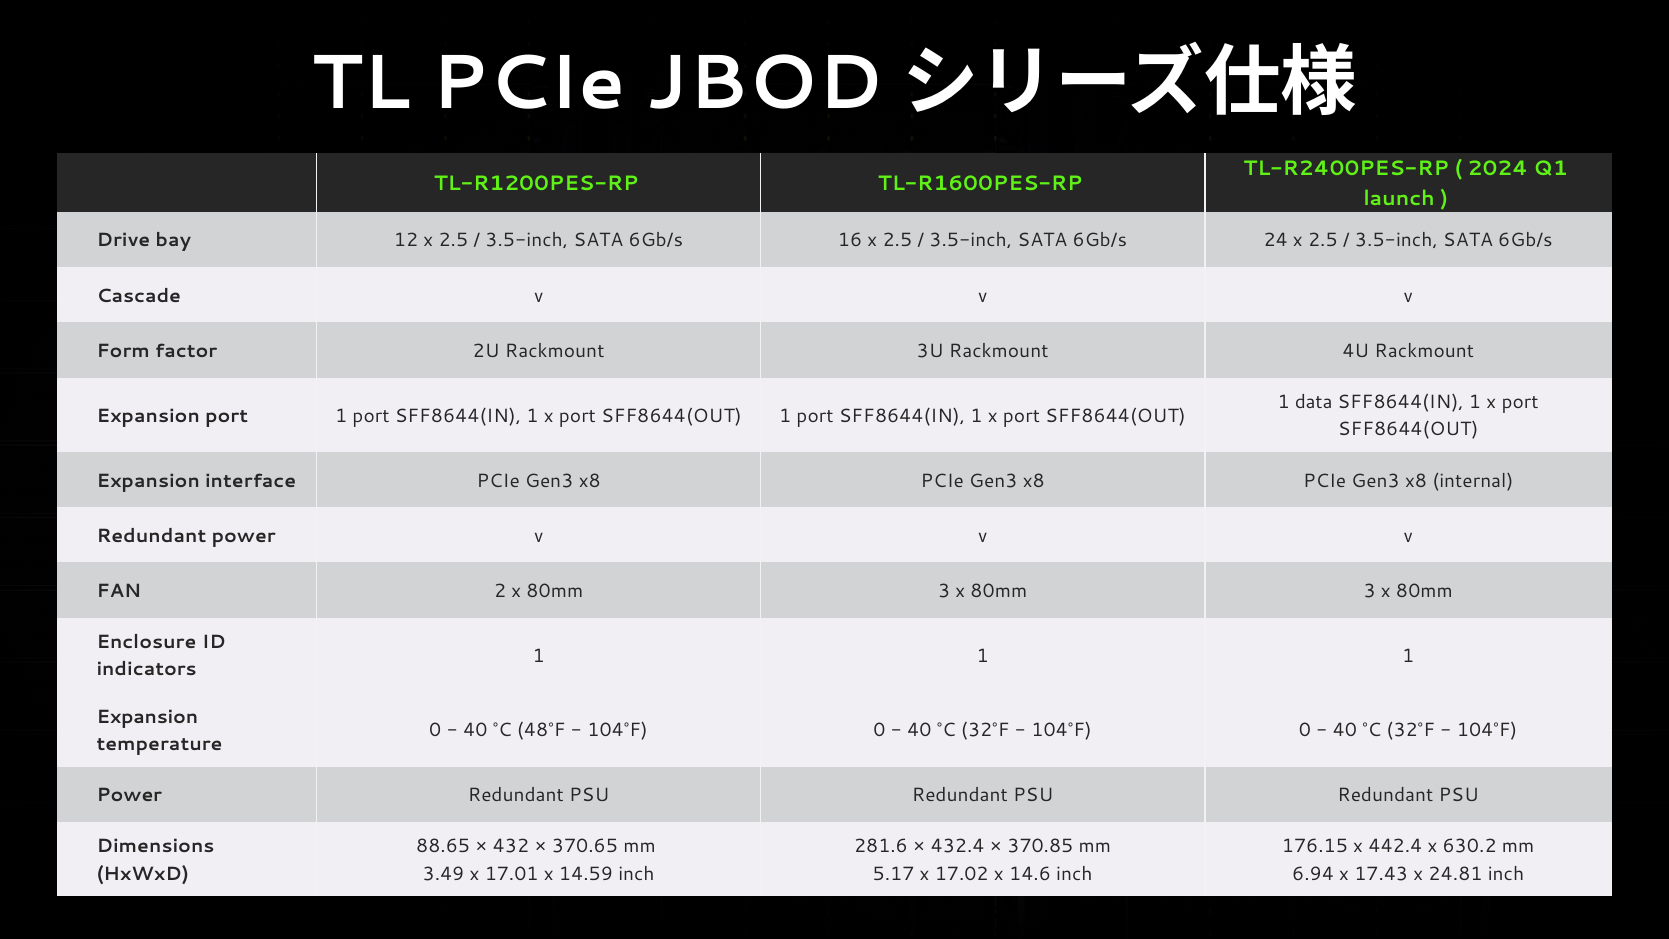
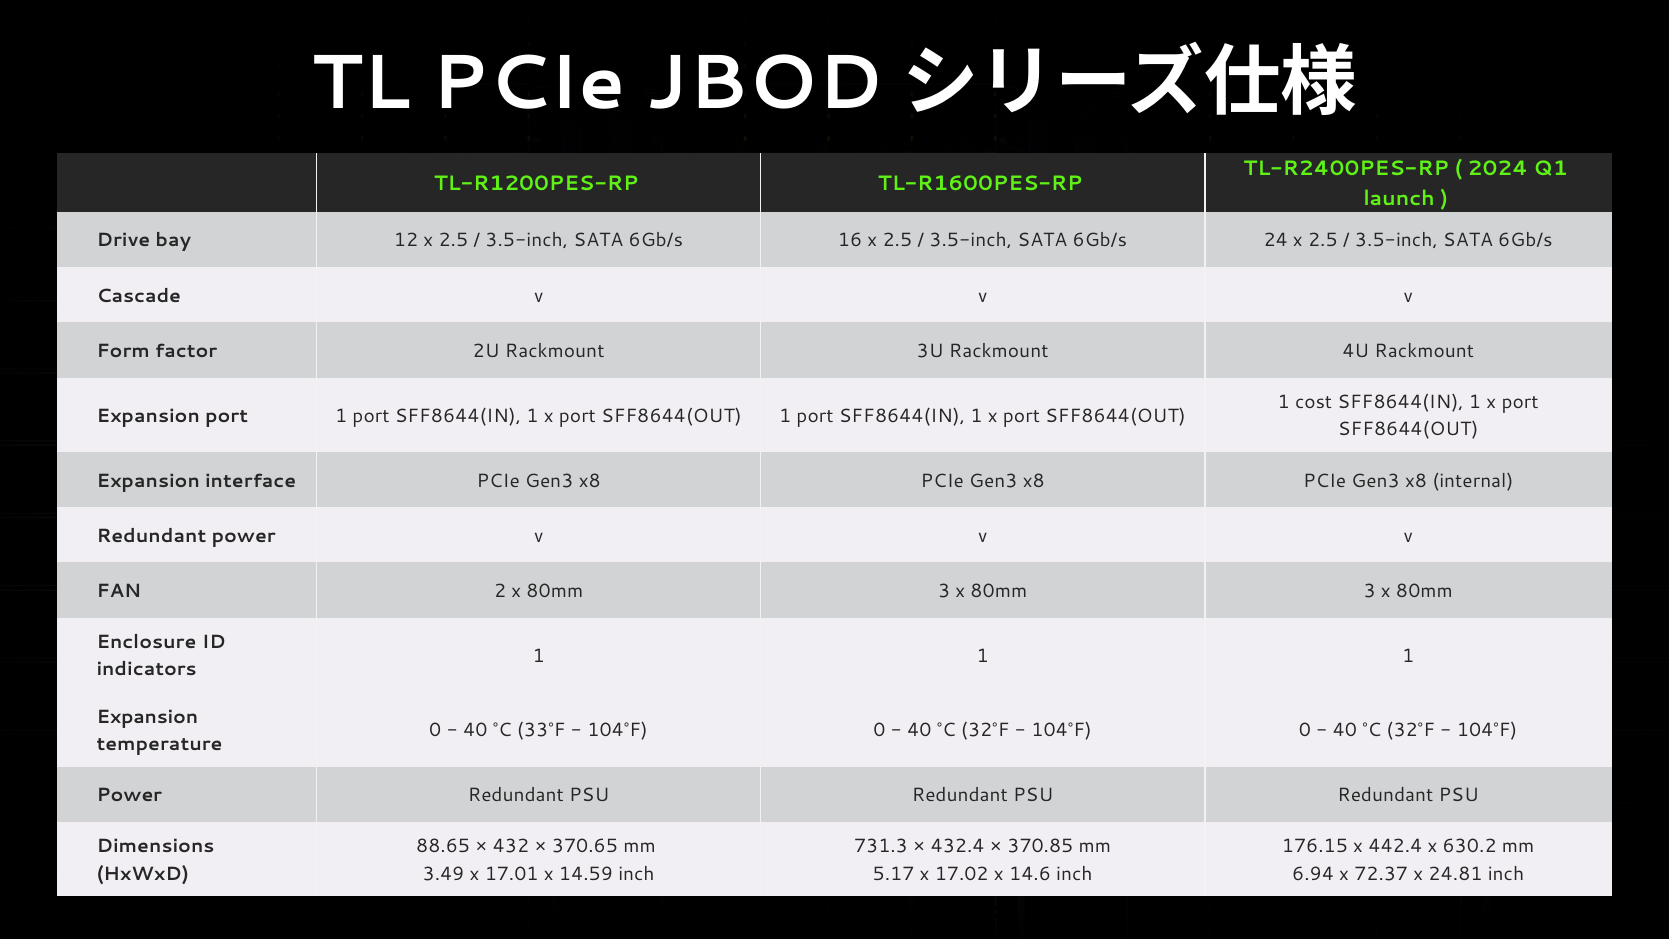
data: data -> cost
48°F: 48°F -> 33°F
281.6: 281.6 -> 731.3
17.43: 17.43 -> 72.37
